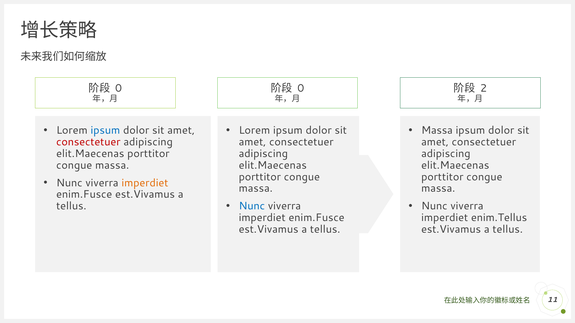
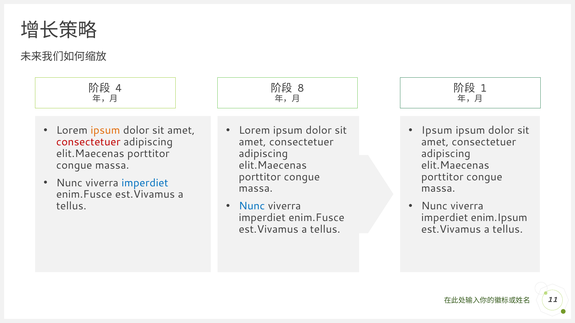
0 at (301, 89): 0 -> 8
0 at (119, 89): 0 -> 4
2: 2 -> 1
ipsum at (105, 130) colour: blue -> orange
Massa at (437, 130): Massa -> Ipsum
imperdiet at (145, 183) colour: orange -> blue
enim.Tellus: enim.Tellus -> enim.Ipsum
